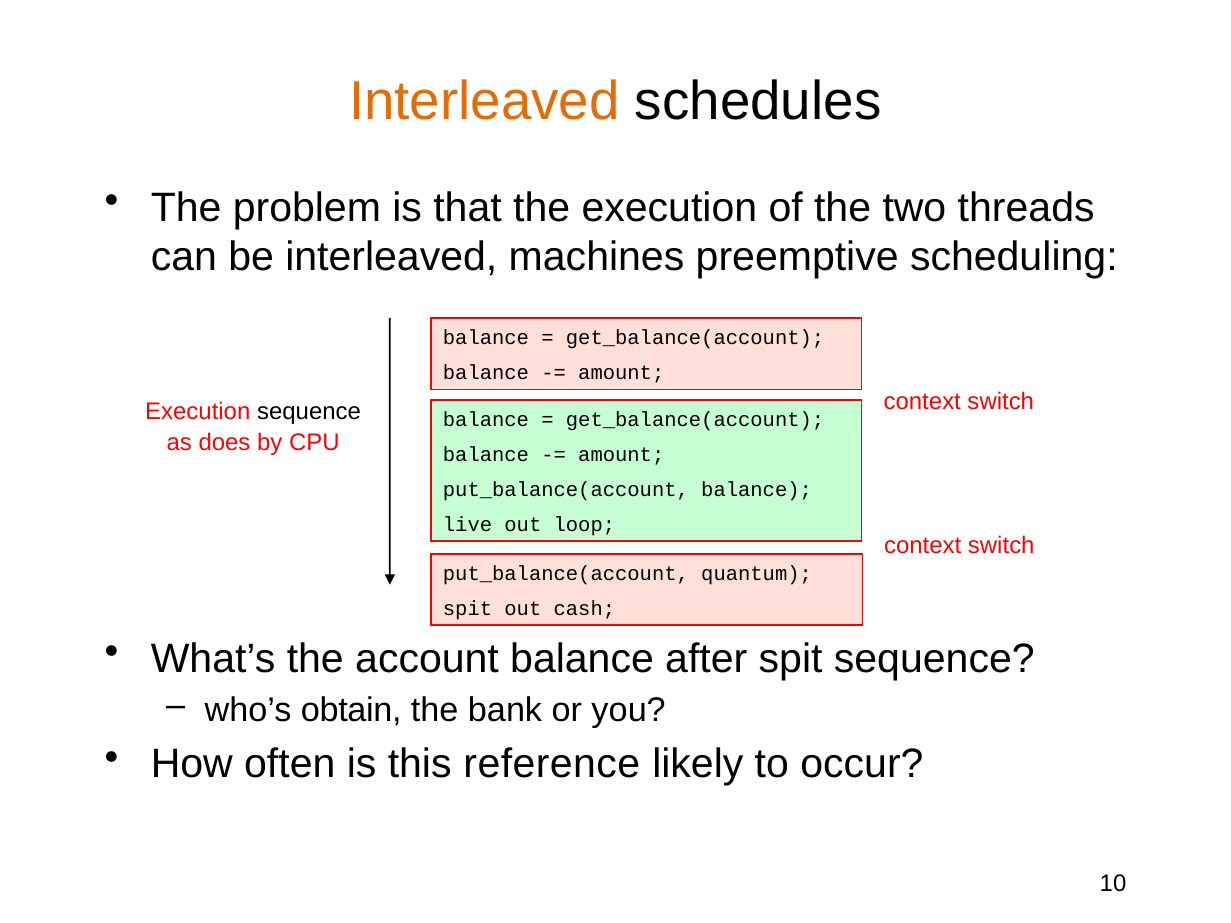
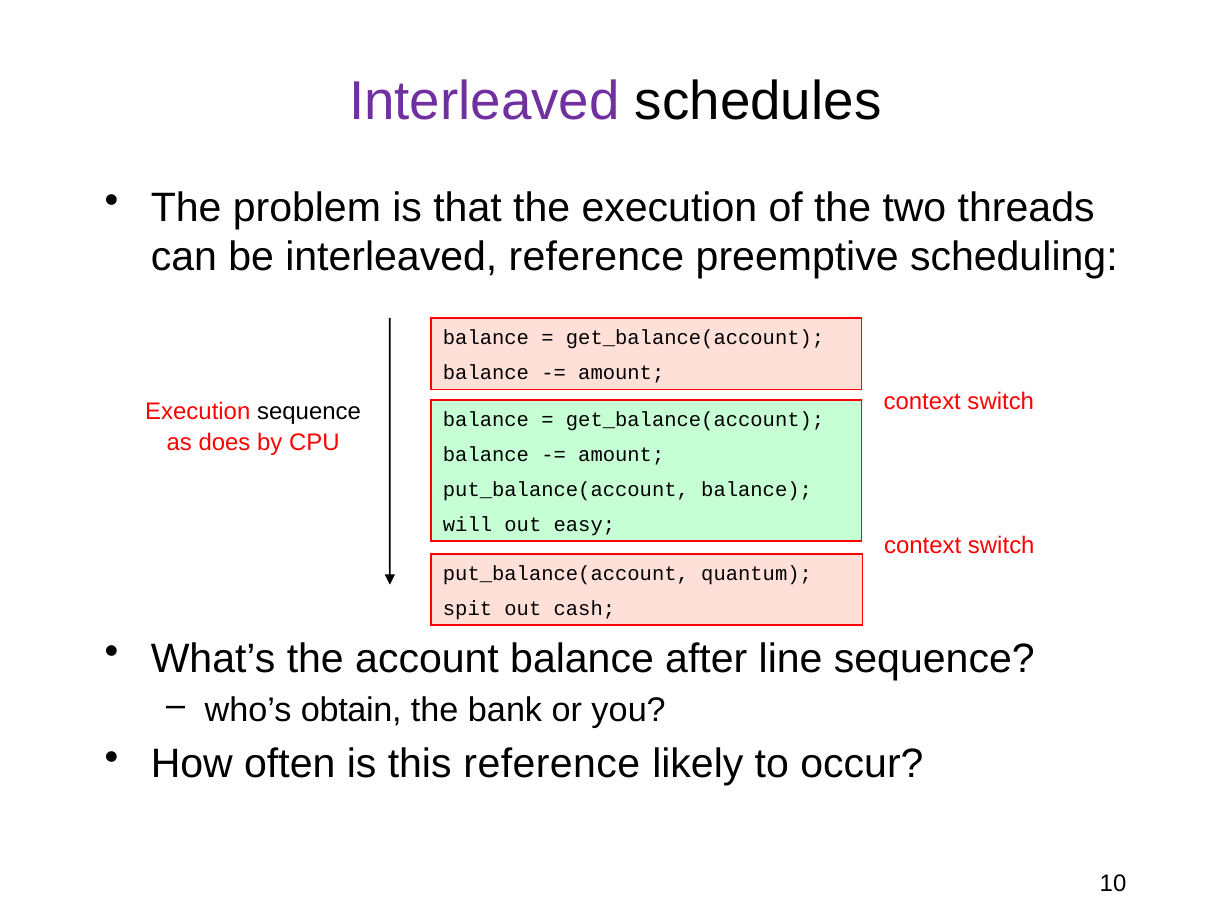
Interleaved at (484, 101) colour: orange -> purple
interleaved machines: machines -> reference
live: live -> will
loop: loop -> easy
after spit: spit -> line
